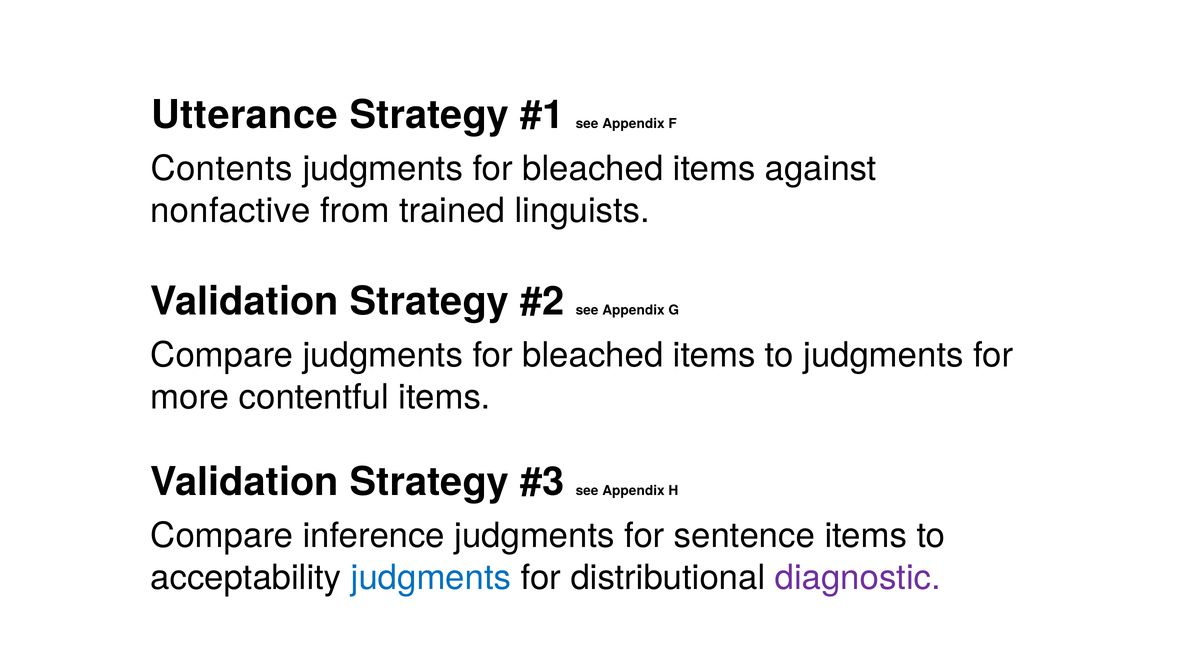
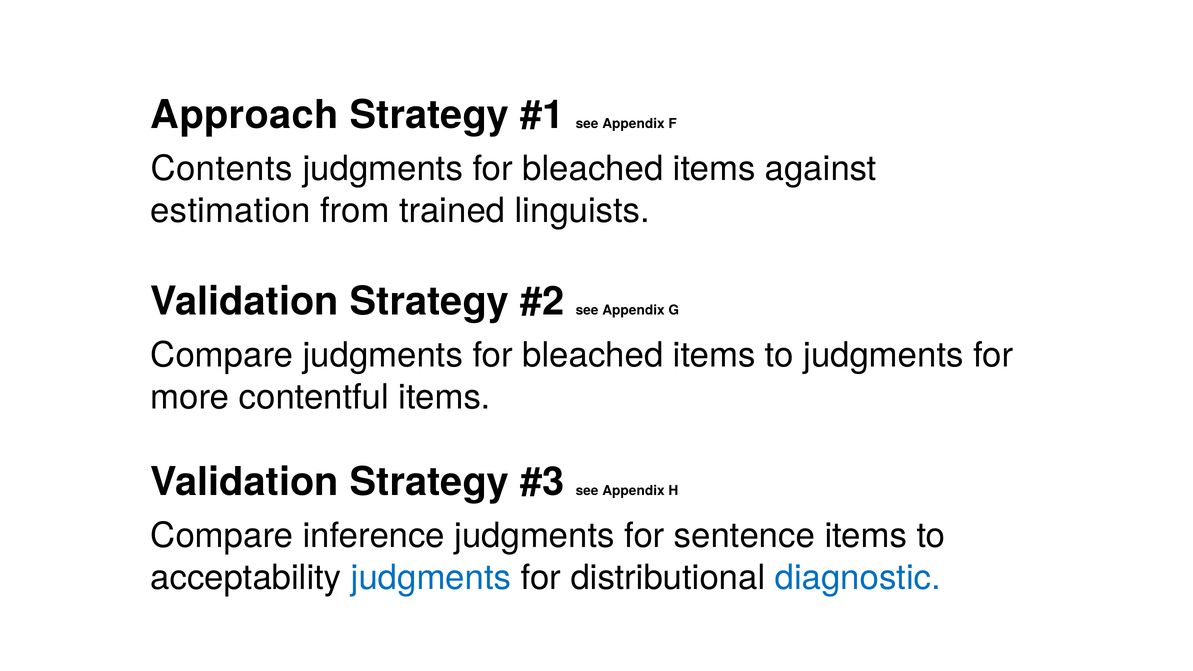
Utterance: Utterance -> Approach
nonfactive: nonfactive -> estimation
diagnostic colour: purple -> blue
